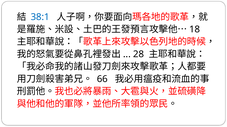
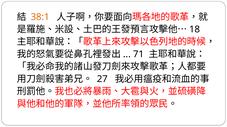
38:1 colour: blue -> orange
28: 28 -> 71
66: 66 -> 27
